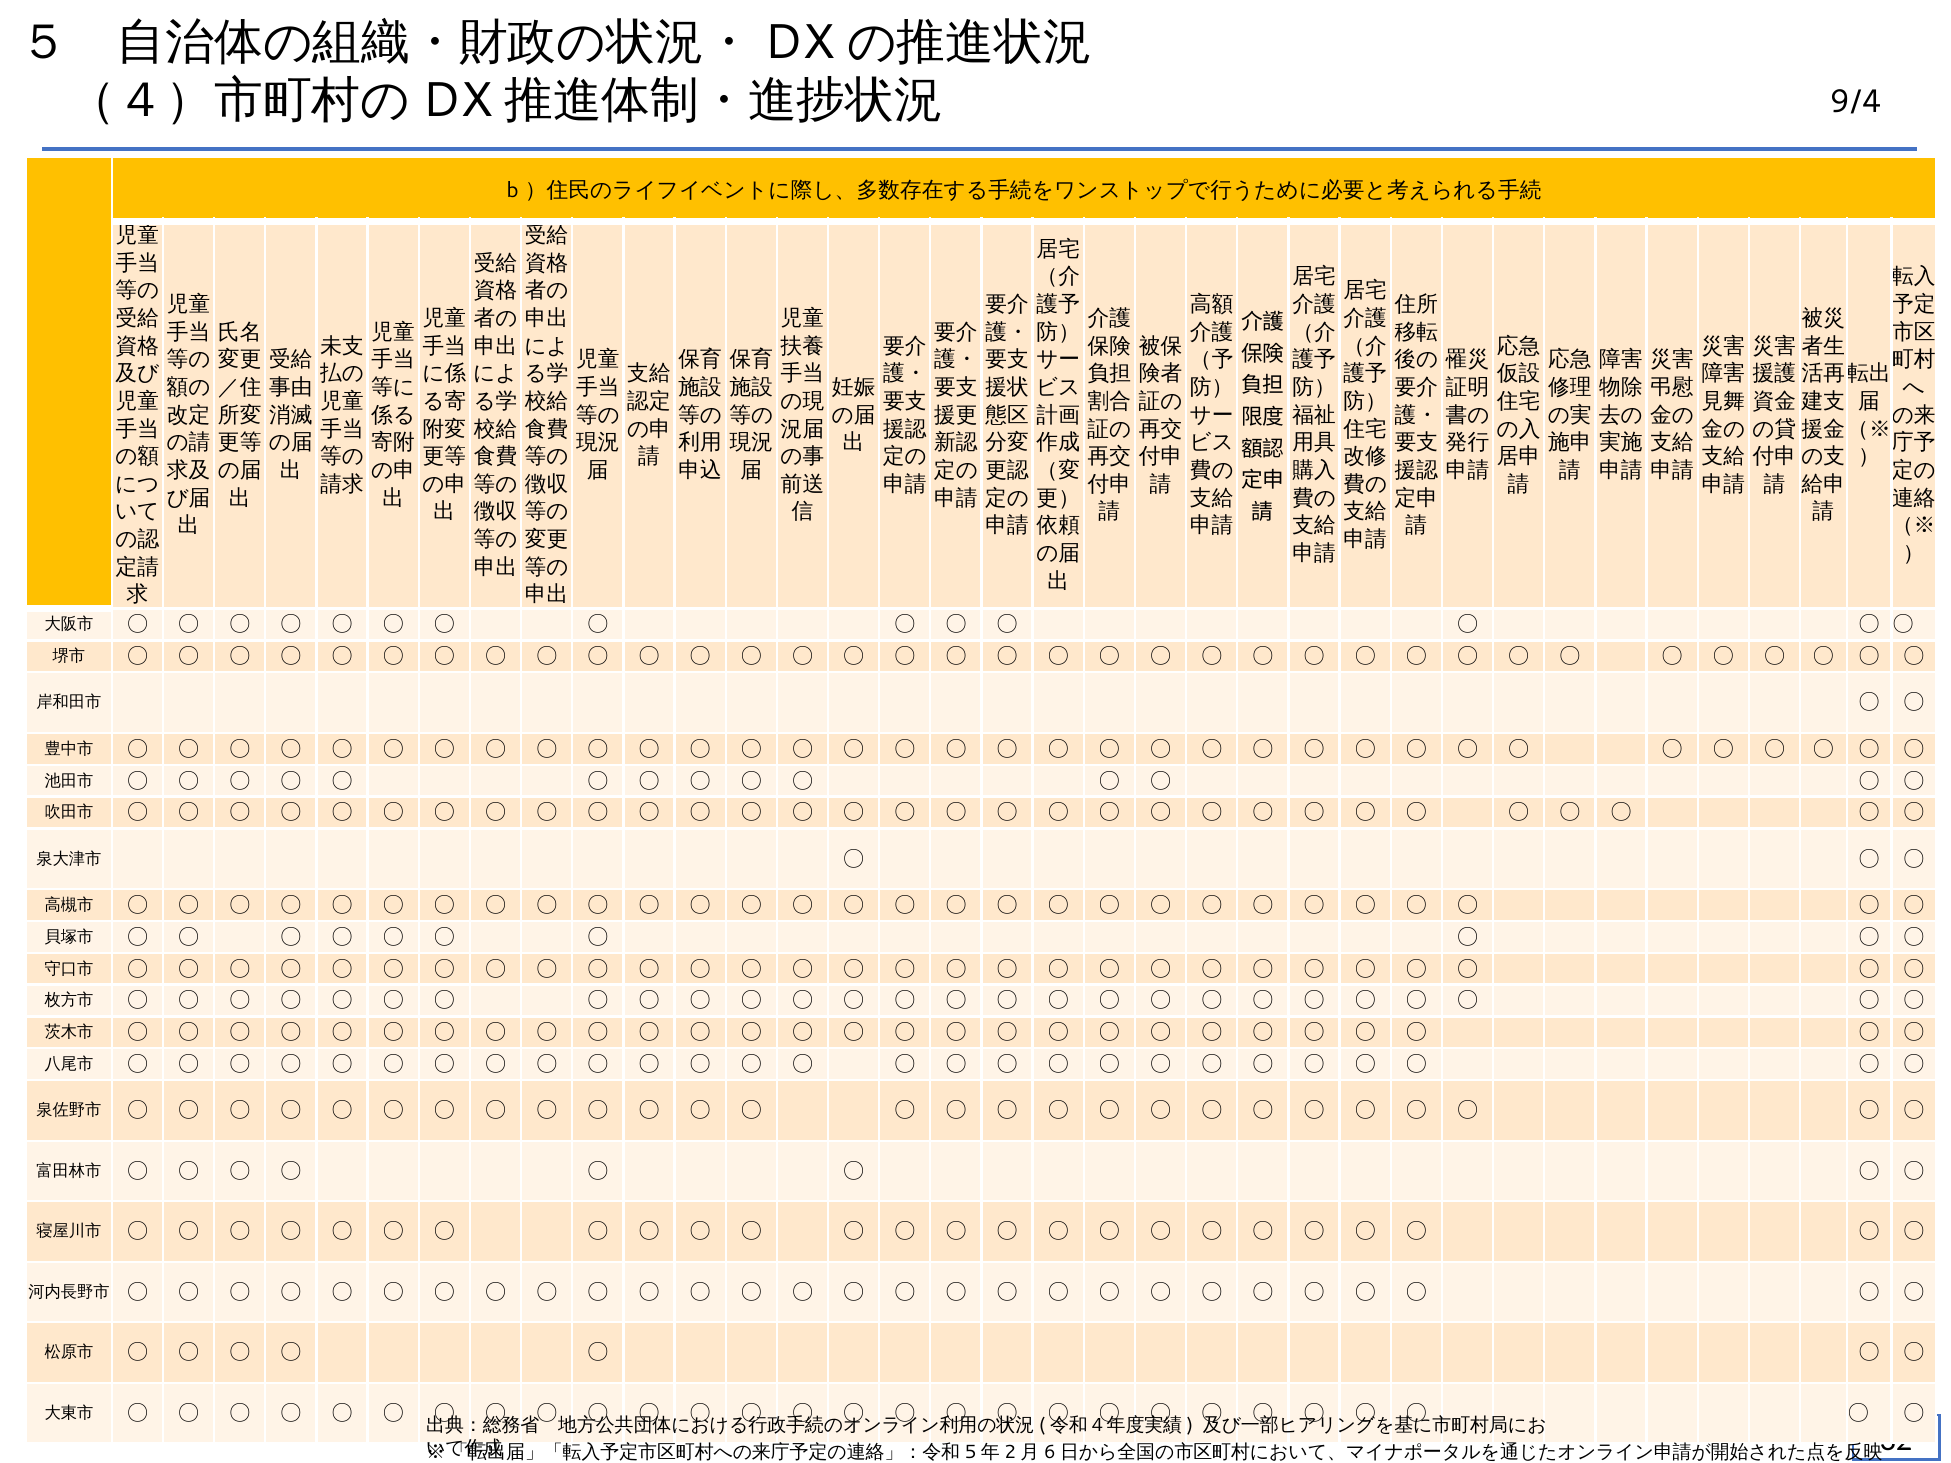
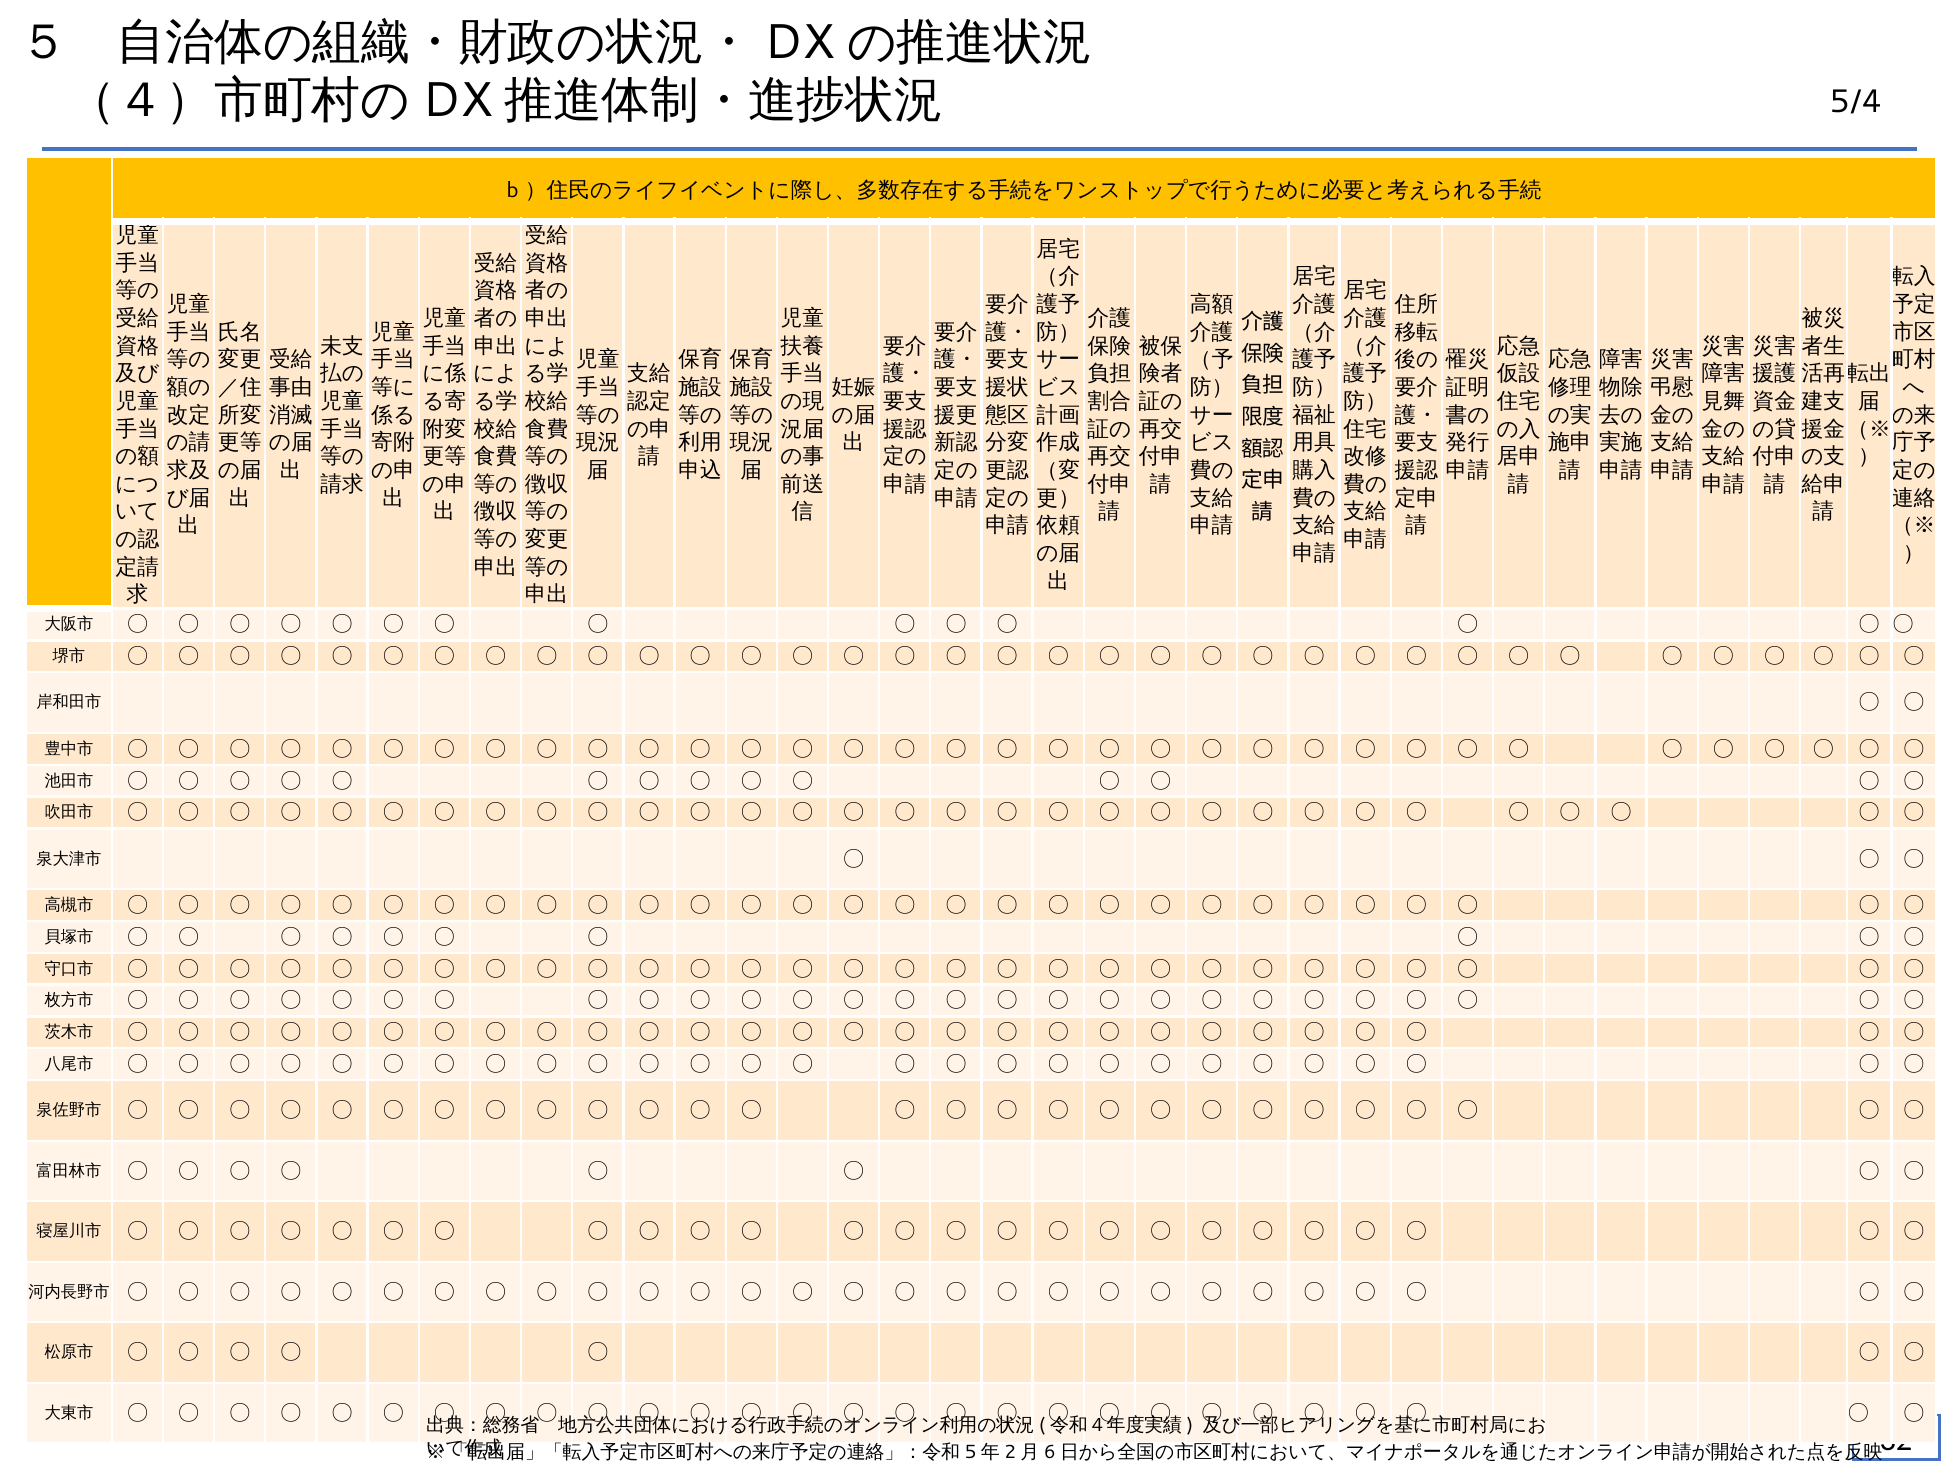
9/4: 9/4 -> 5/4
